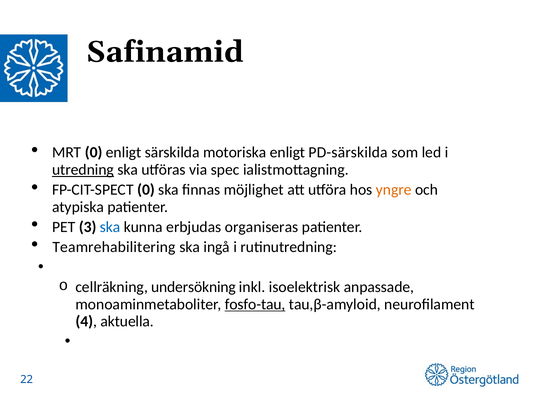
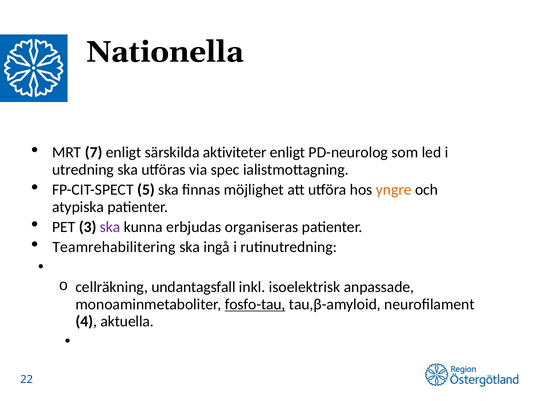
Safinamid: Safinamid -> Nationella
MRT 0: 0 -> 7
motoriska: motoriska -> aktiviteter
PD-särskilda: PD-särskilda -> PD-neurolog
utredning underline: present -> none
FP-CIT-SPECT 0: 0 -> 5
ska at (110, 227) colour: blue -> purple
undersökning: undersökning -> undantagsfall
